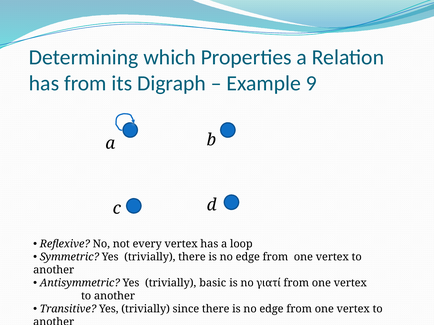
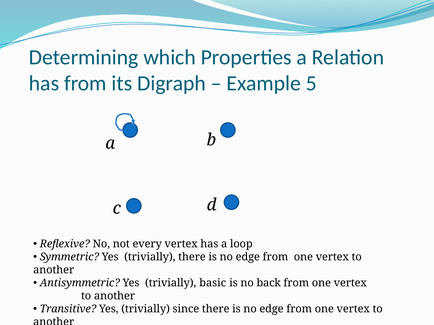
9: 9 -> 5
γιατί: γιατί -> back
